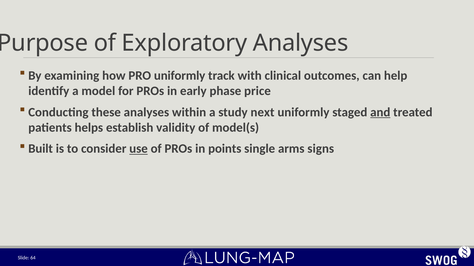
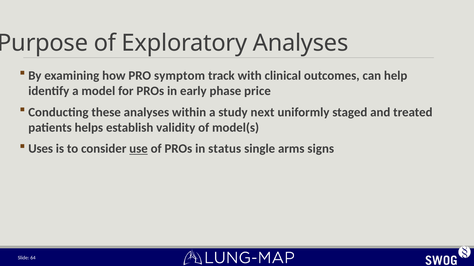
PRO uniformly: uniformly -> symptom
and underline: present -> none
Built: Built -> Uses
points: points -> status
